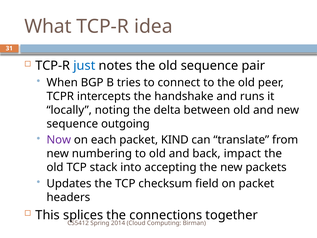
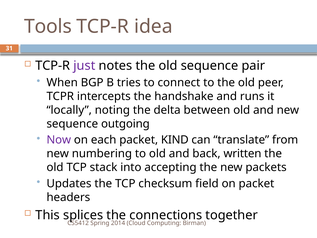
What: What -> Tools
just colour: blue -> purple
impact: impact -> written
